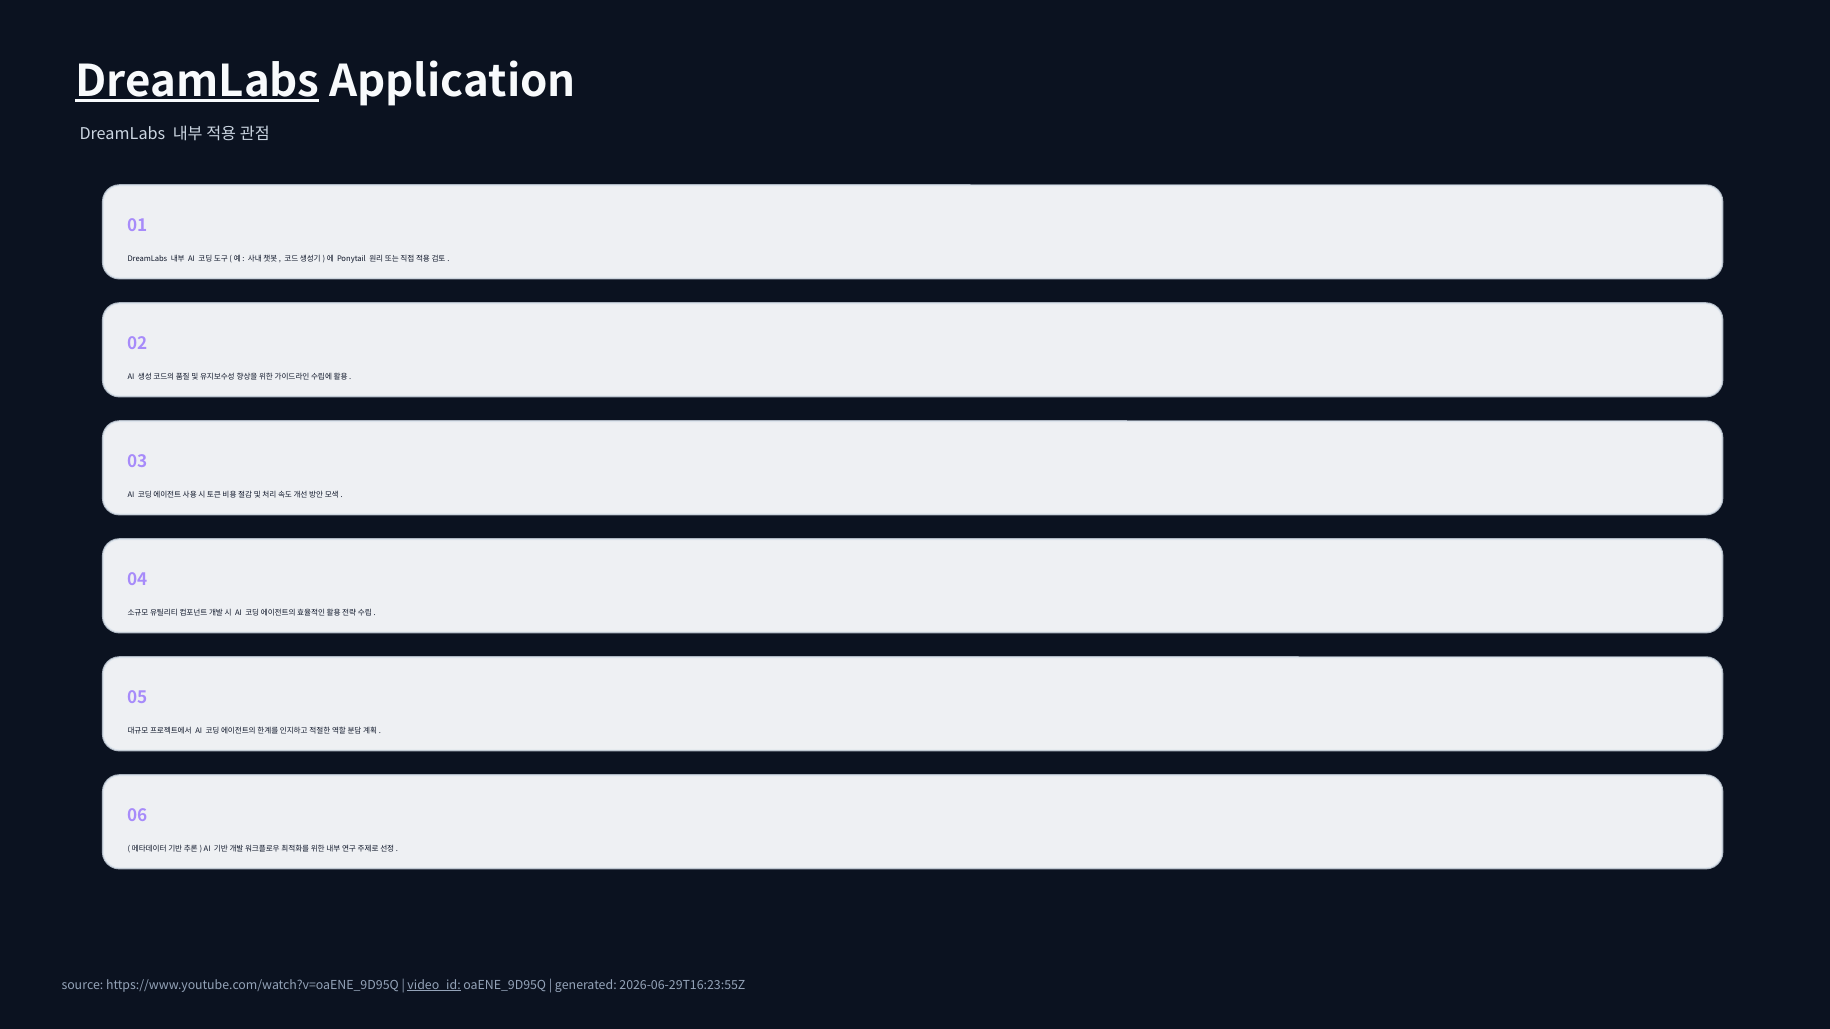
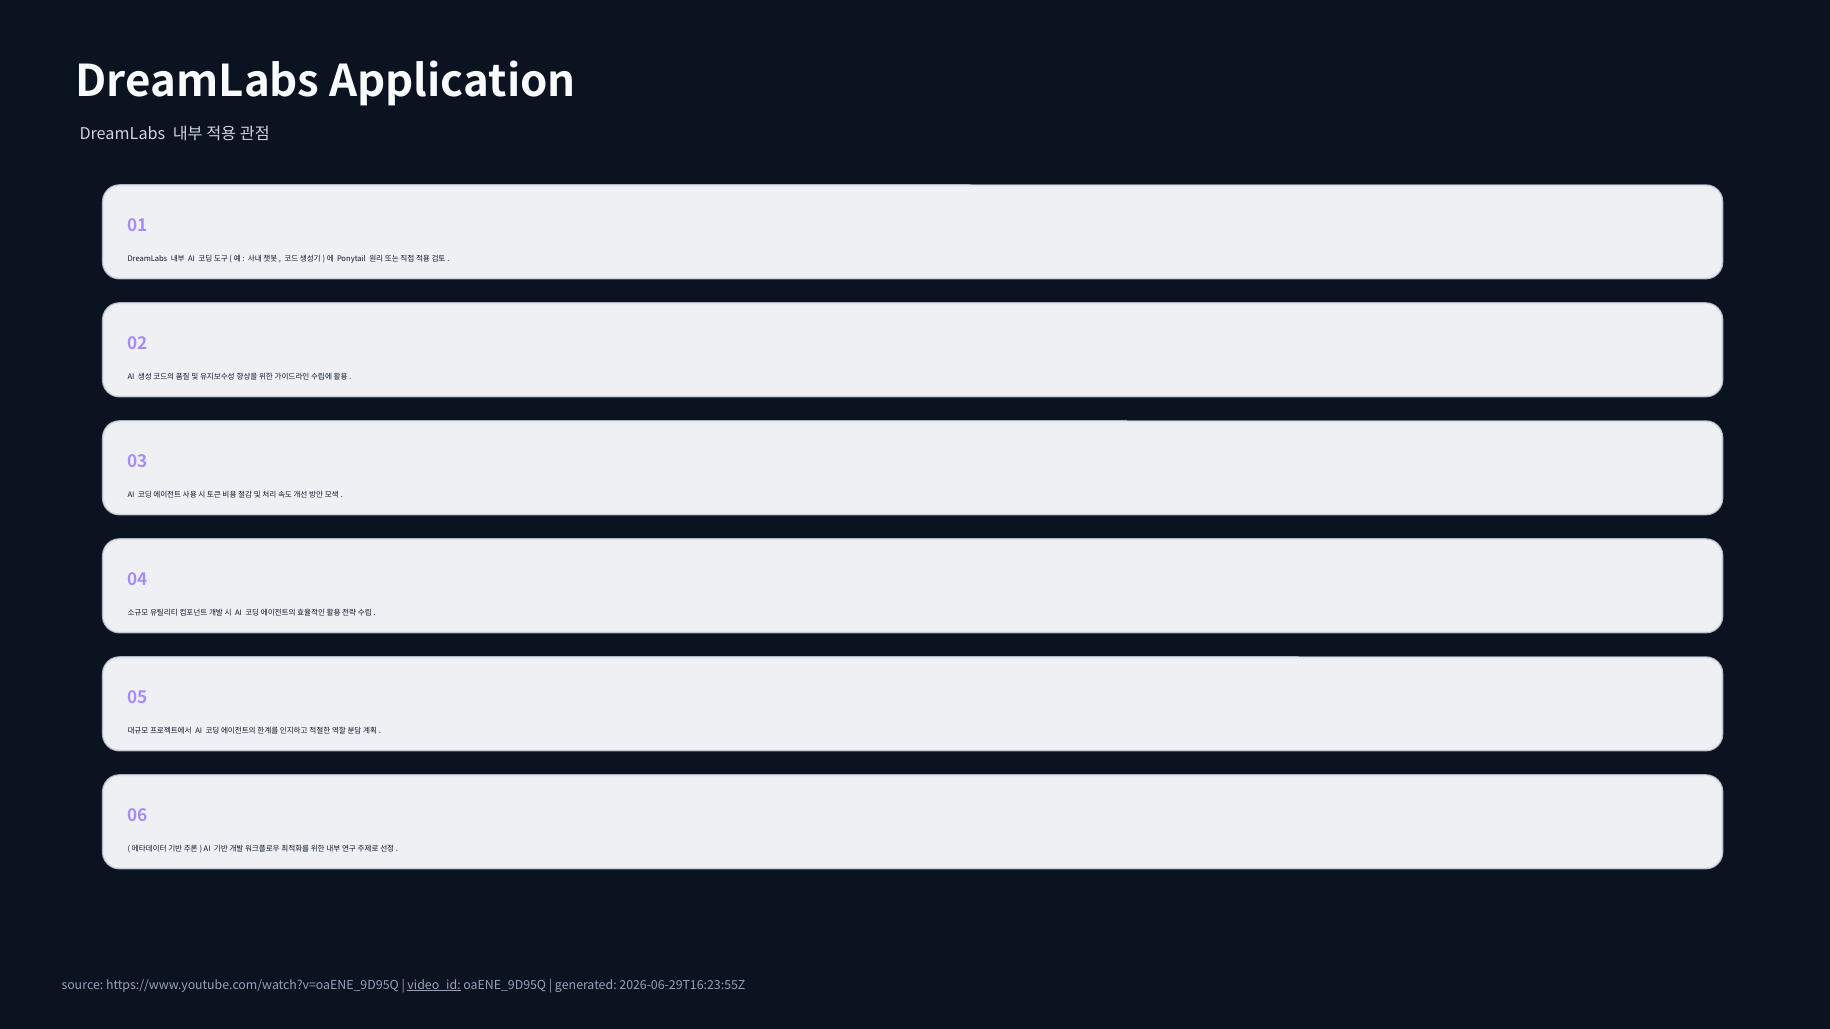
DreamLabs at (198, 82) underline: present -> none
